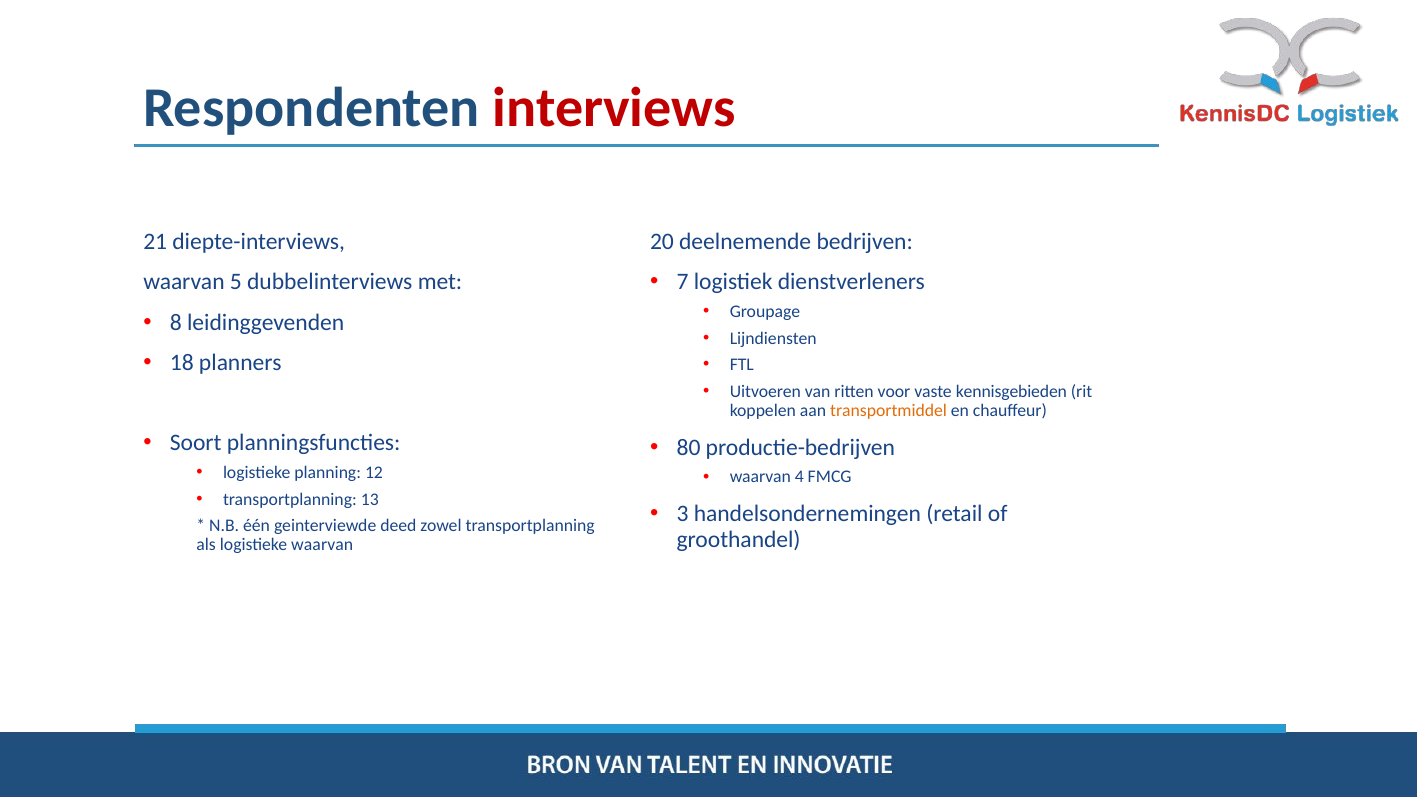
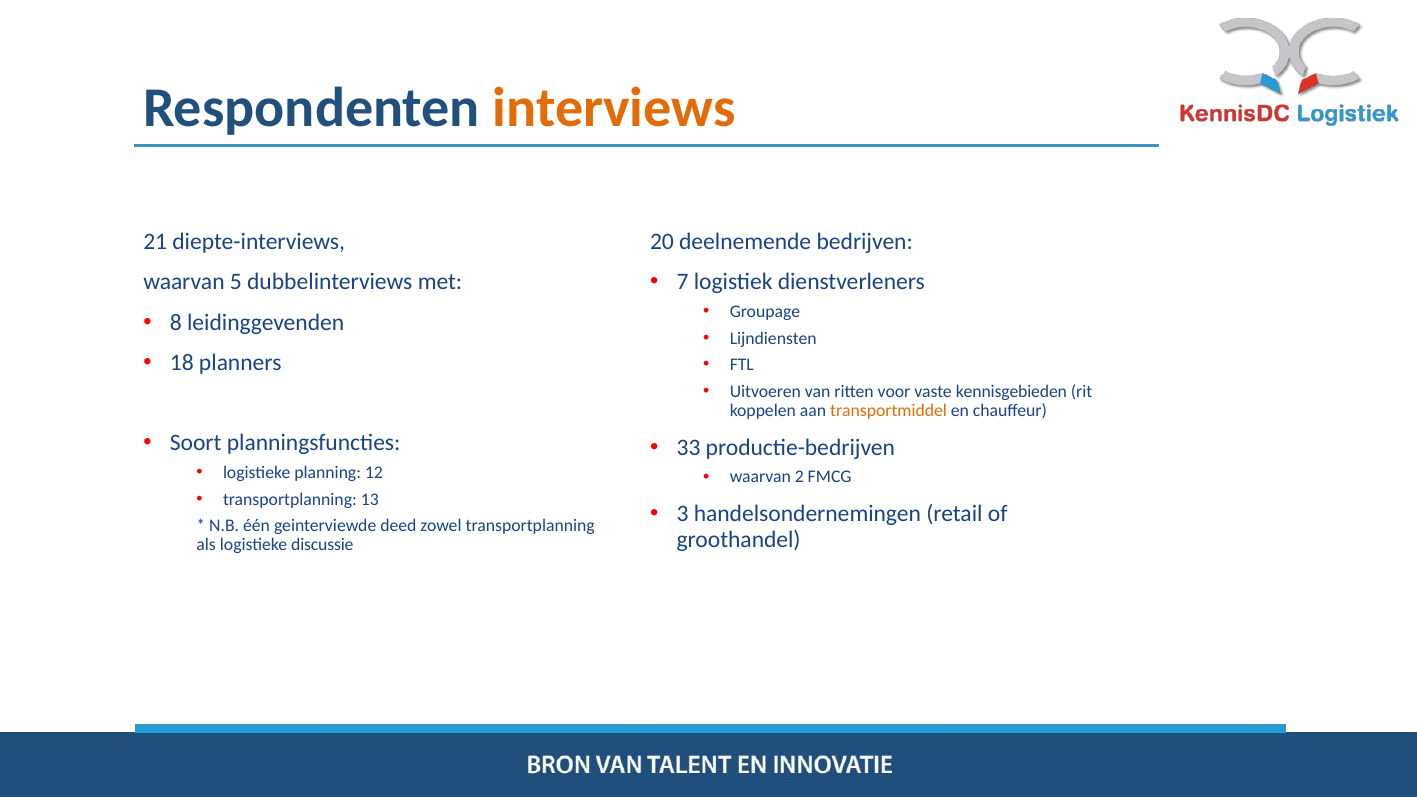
interviews colour: red -> orange
80: 80 -> 33
4: 4 -> 2
logistieke waarvan: waarvan -> discussie
